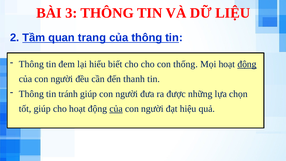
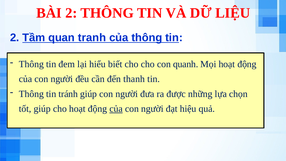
BÀI 3: 3 -> 2
trang: trang -> tranh
thống: thống -> quanh
động at (247, 64) underline: present -> none
